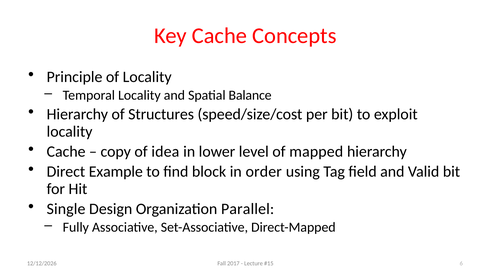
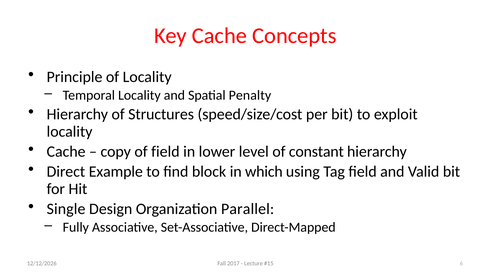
Balance: Balance -> Penalty
of idea: idea -> field
mapped: mapped -> constant
order: order -> which
